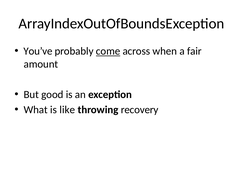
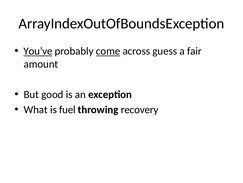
You’ve underline: none -> present
when: when -> guess
like: like -> fuel
